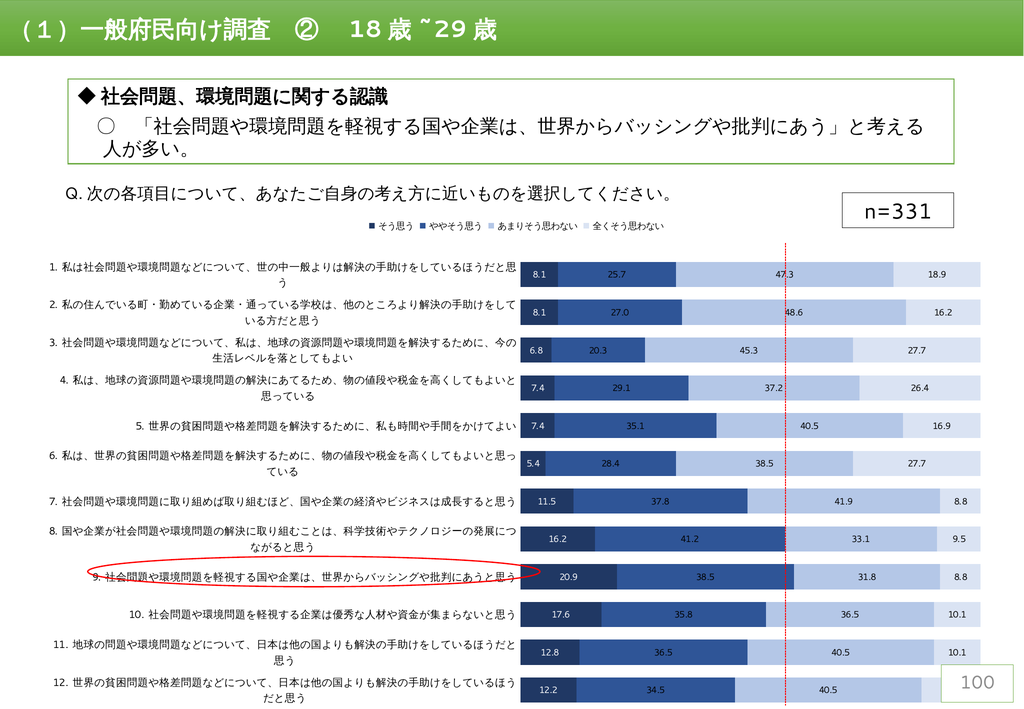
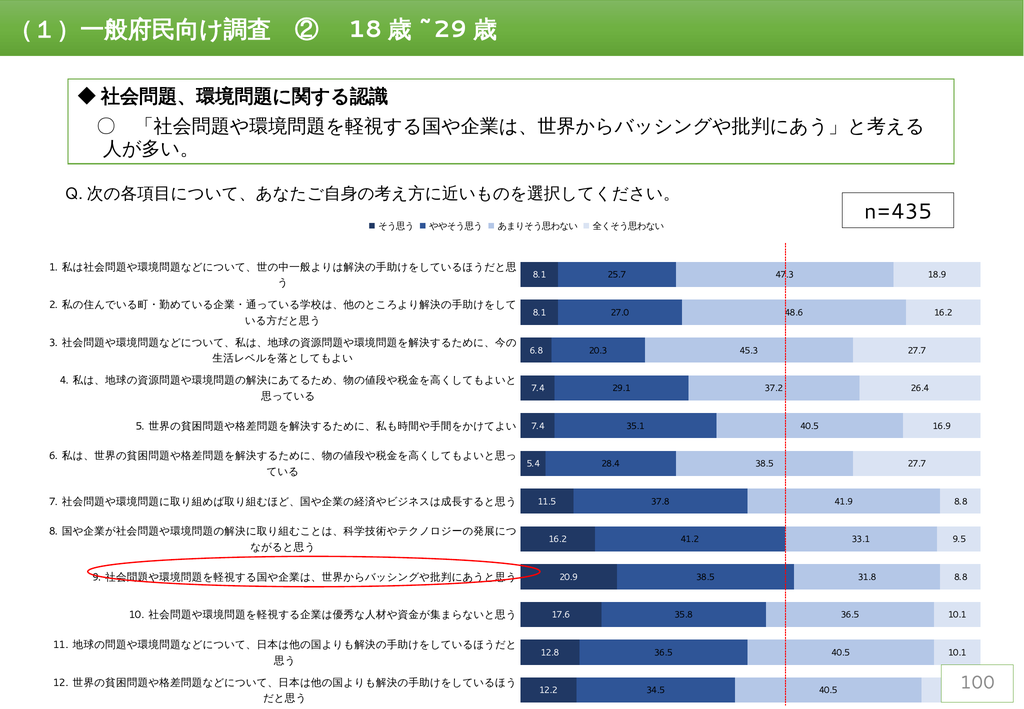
n=331: n=331 -> n=435
